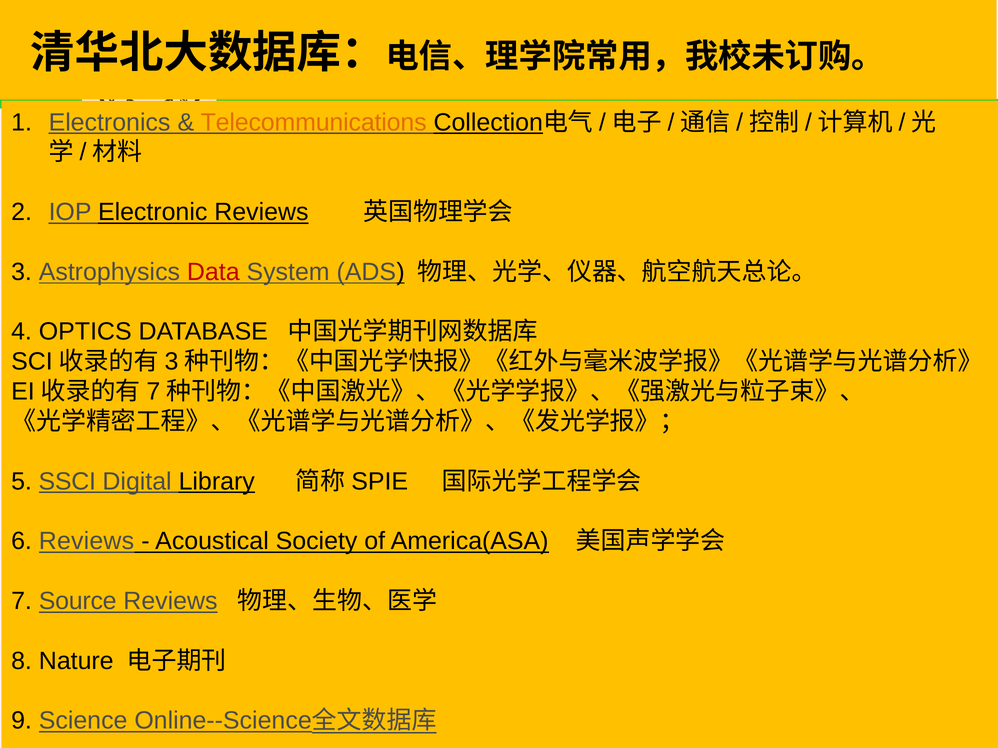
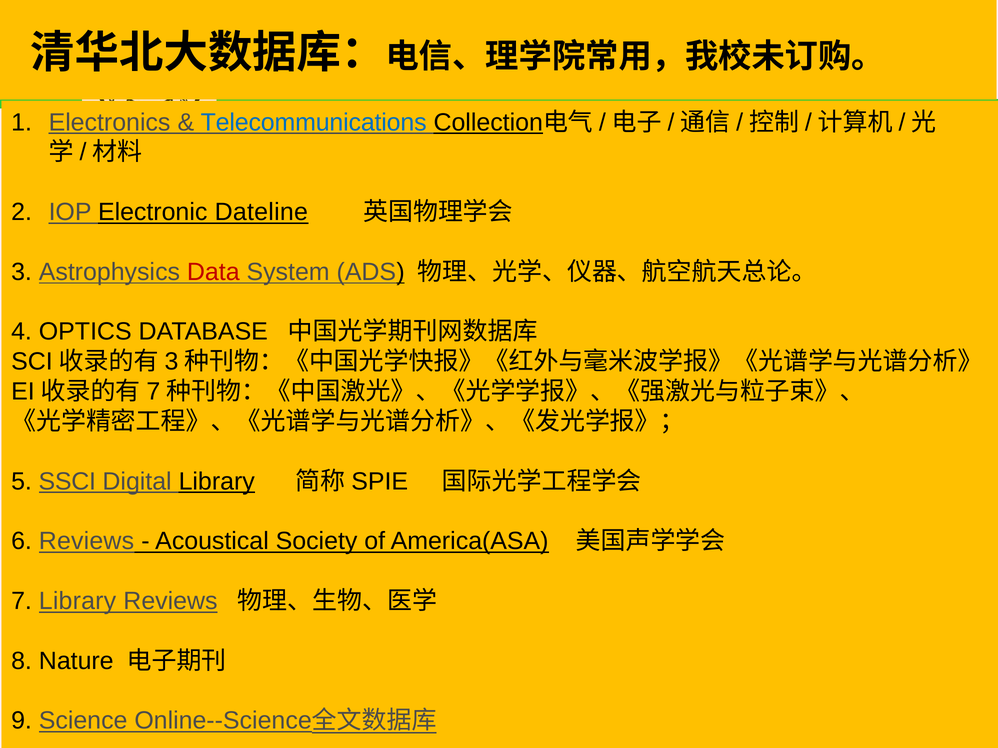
Telecommunications colour: orange -> blue
Electronic Reviews: Reviews -> Dateline
7 Source: Source -> Library
